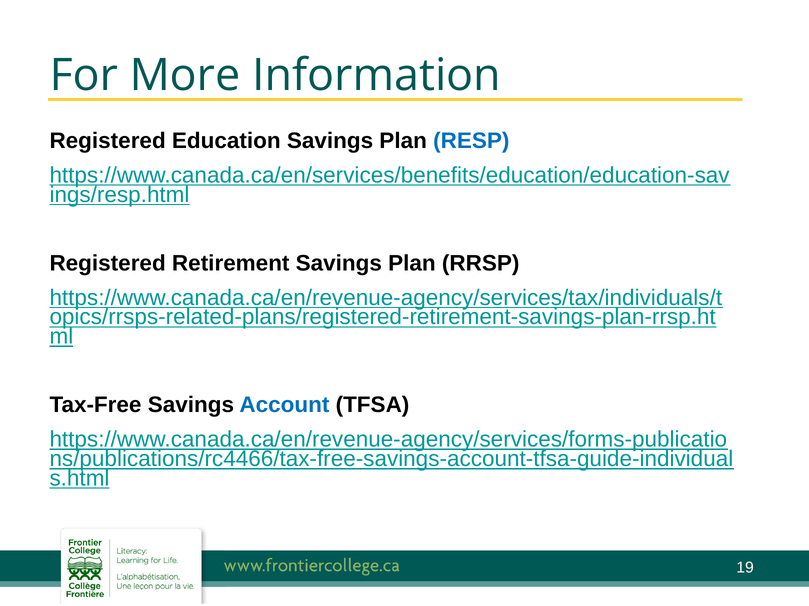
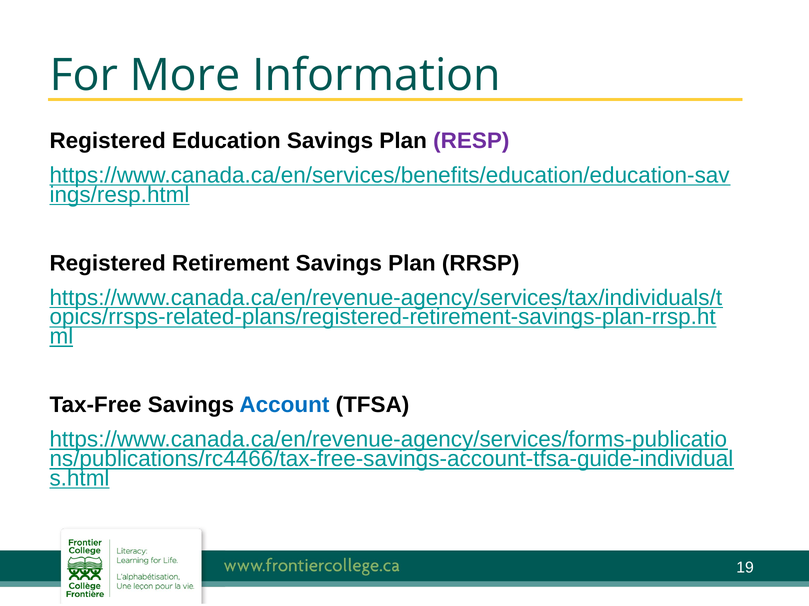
RESP colour: blue -> purple
